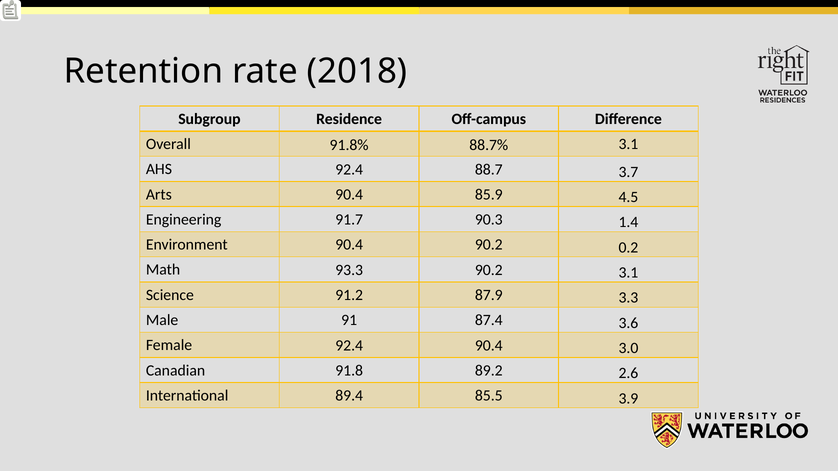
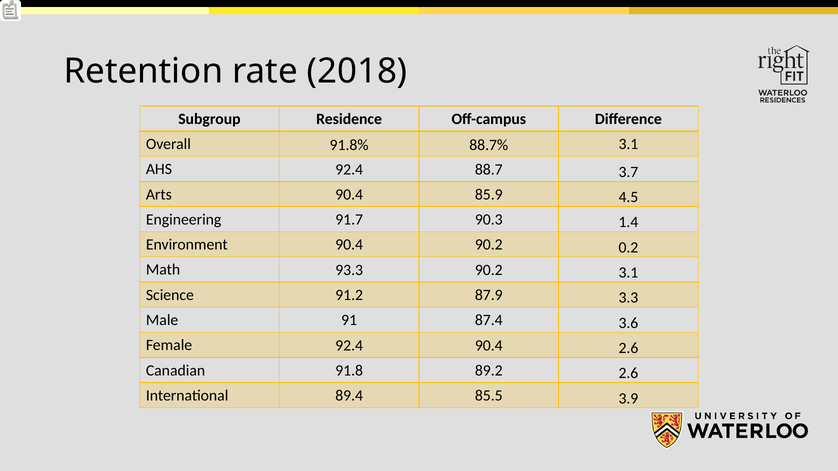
90.4 3.0: 3.0 -> 2.6
